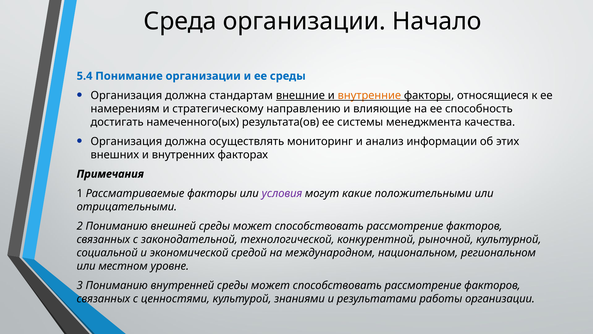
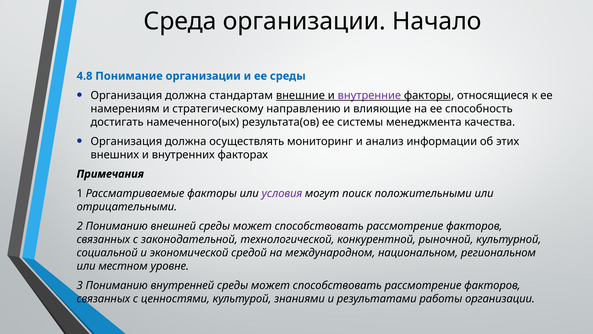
5.4: 5.4 -> 4.8
внутренние colour: orange -> purple
какие: какие -> поиск
